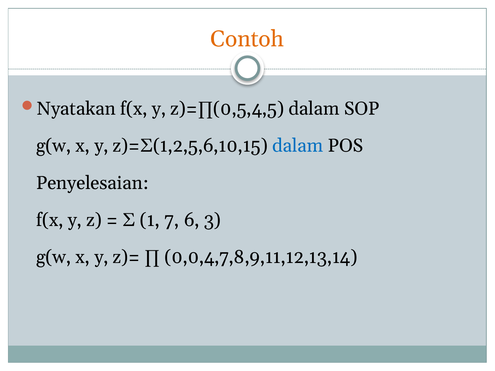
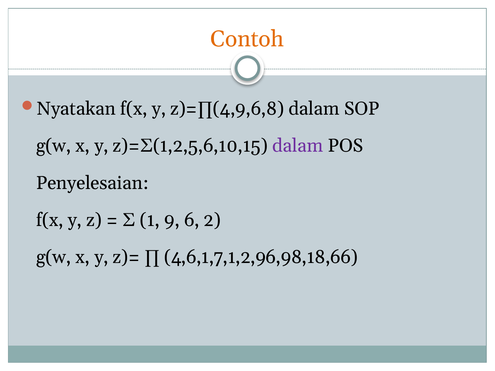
z)=∏(0,5,4,5: z)=∏(0,5,4,5 -> z)=∏(4,9,6,8
dalam at (298, 146) colour: blue -> purple
7: 7 -> 9
3: 3 -> 2
0,0,4,7,8,9,11,12,13,14: 0,0,4,7,8,9,11,12,13,14 -> 4,6,1,7,1,2,96,98,18,66
